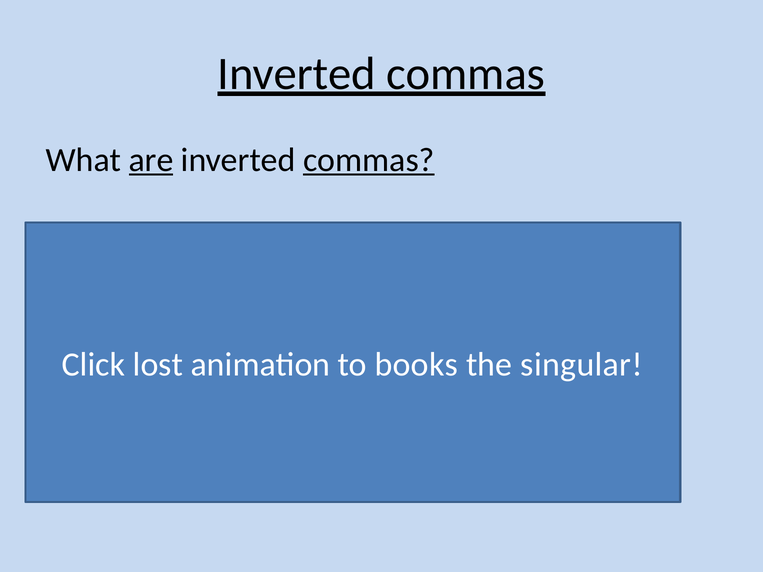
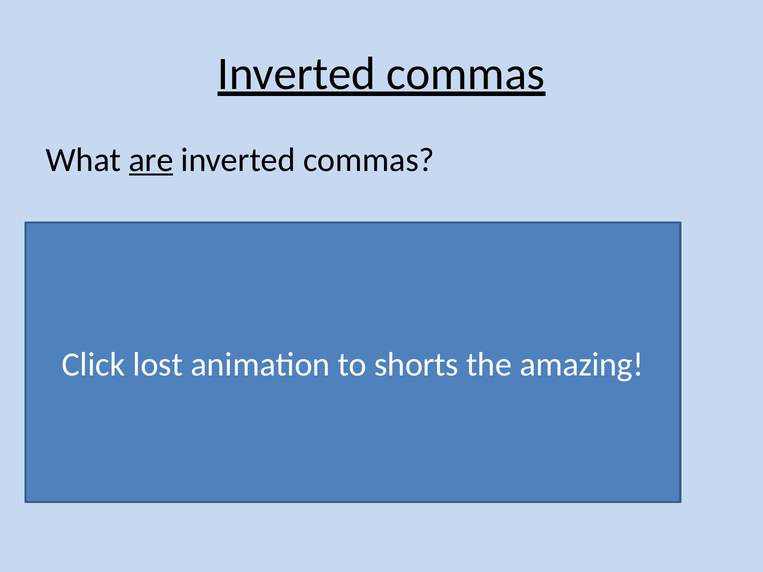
commas at (369, 160) underline: present -> none
books: books -> shorts
singular: singular -> amazing
